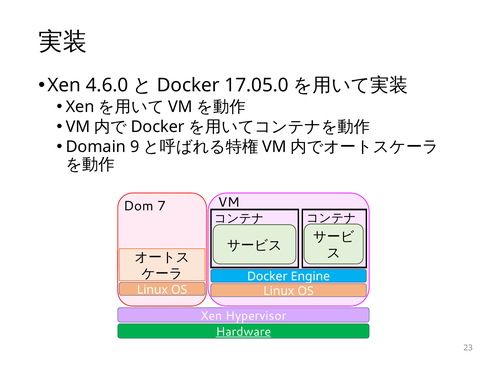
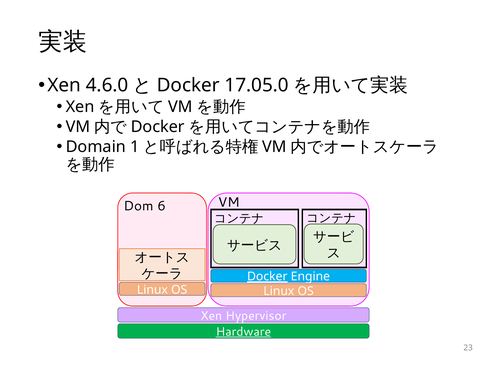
9: 9 -> 1
7: 7 -> 6
Docker at (267, 277) underline: none -> present
